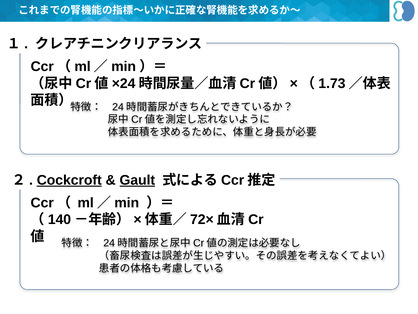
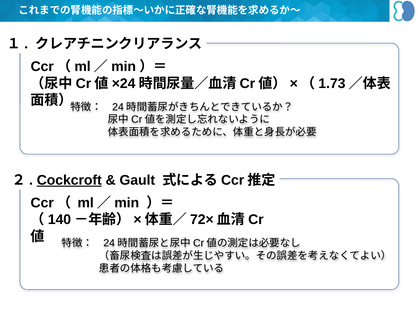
Gault underline: present -> none
